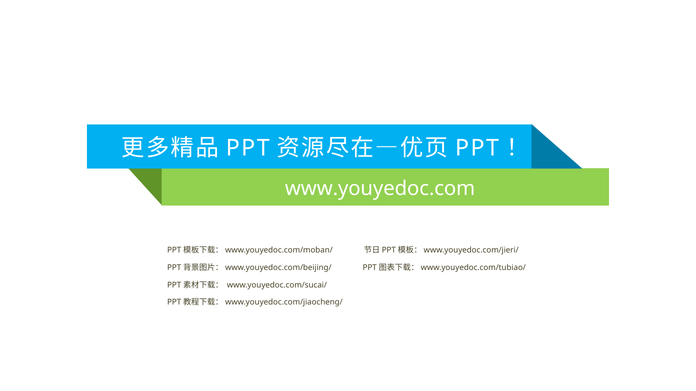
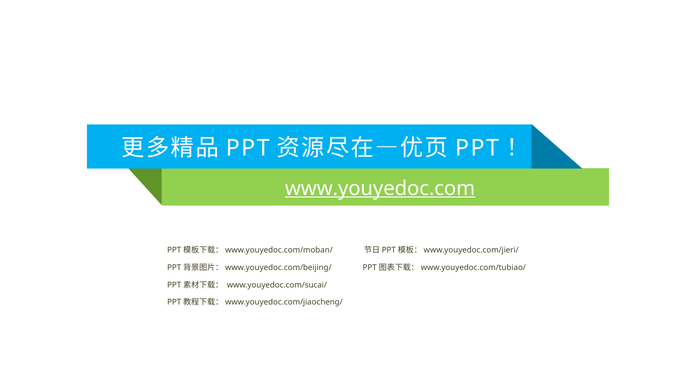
www.youyedoc.com underline: none -> present
